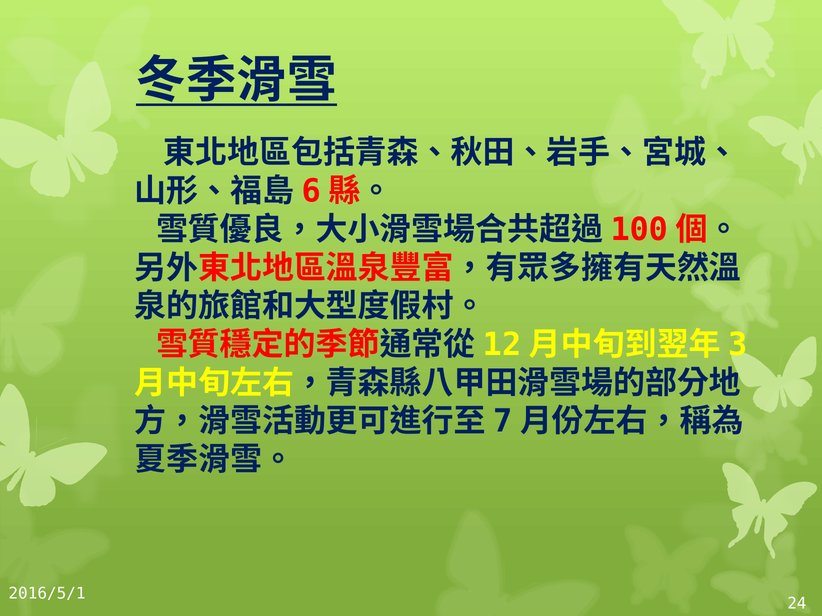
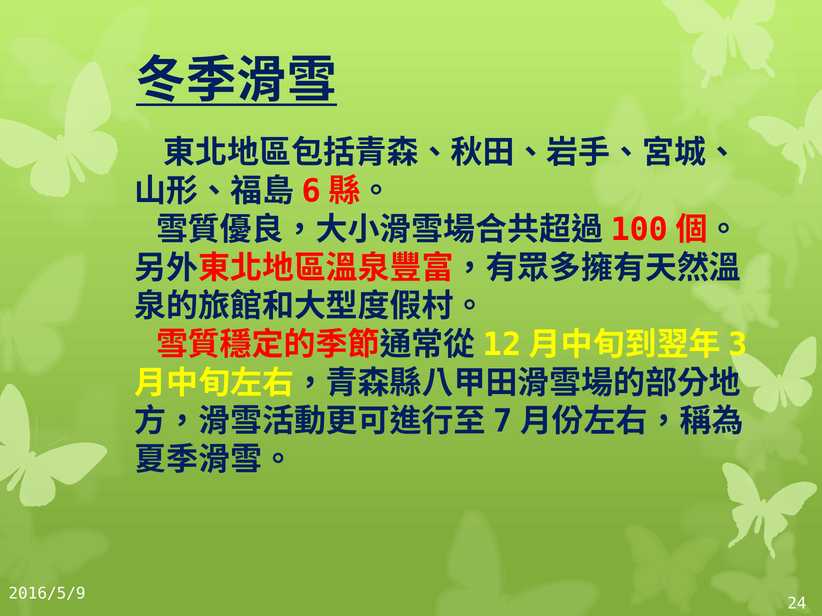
2016/5/1: 2016/5/1 -> 2016/5/9
